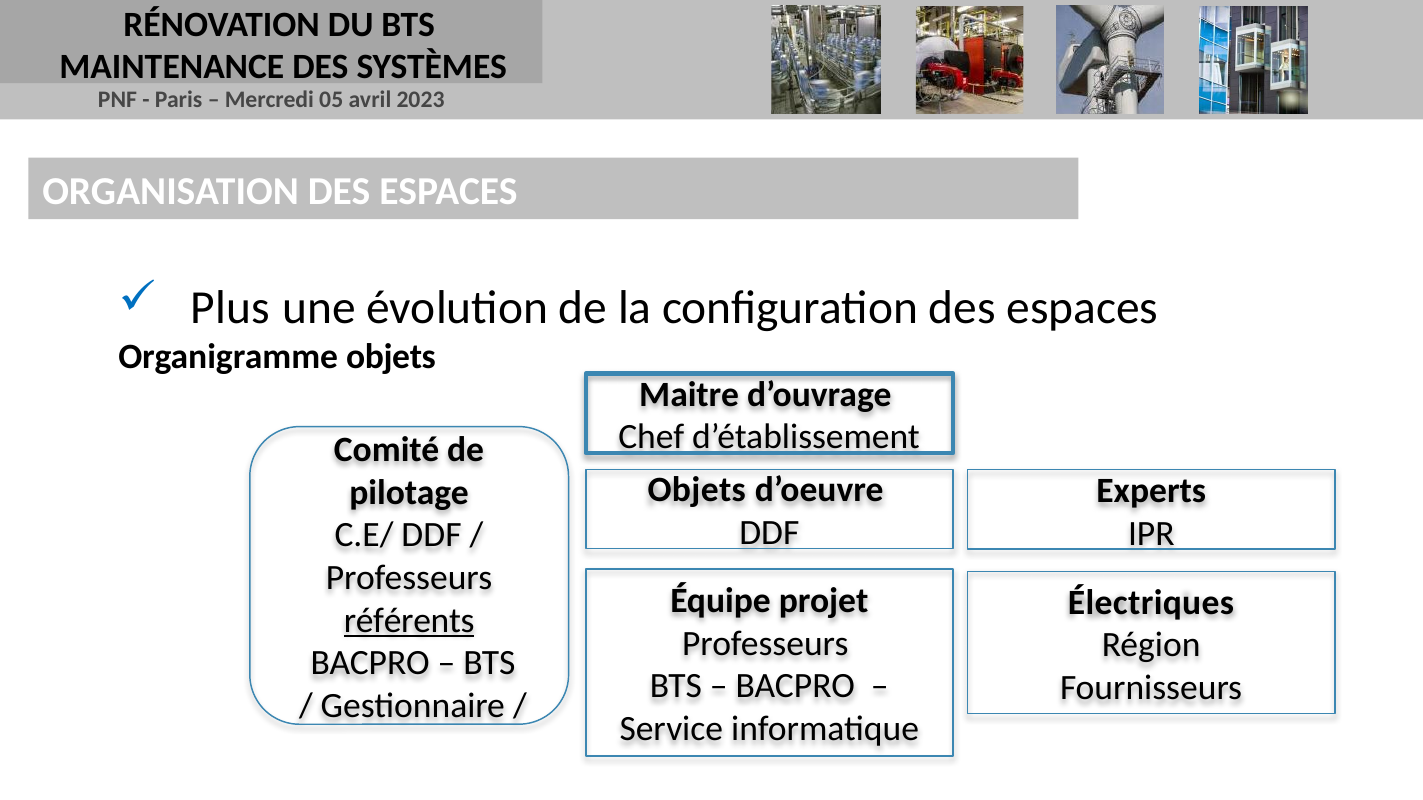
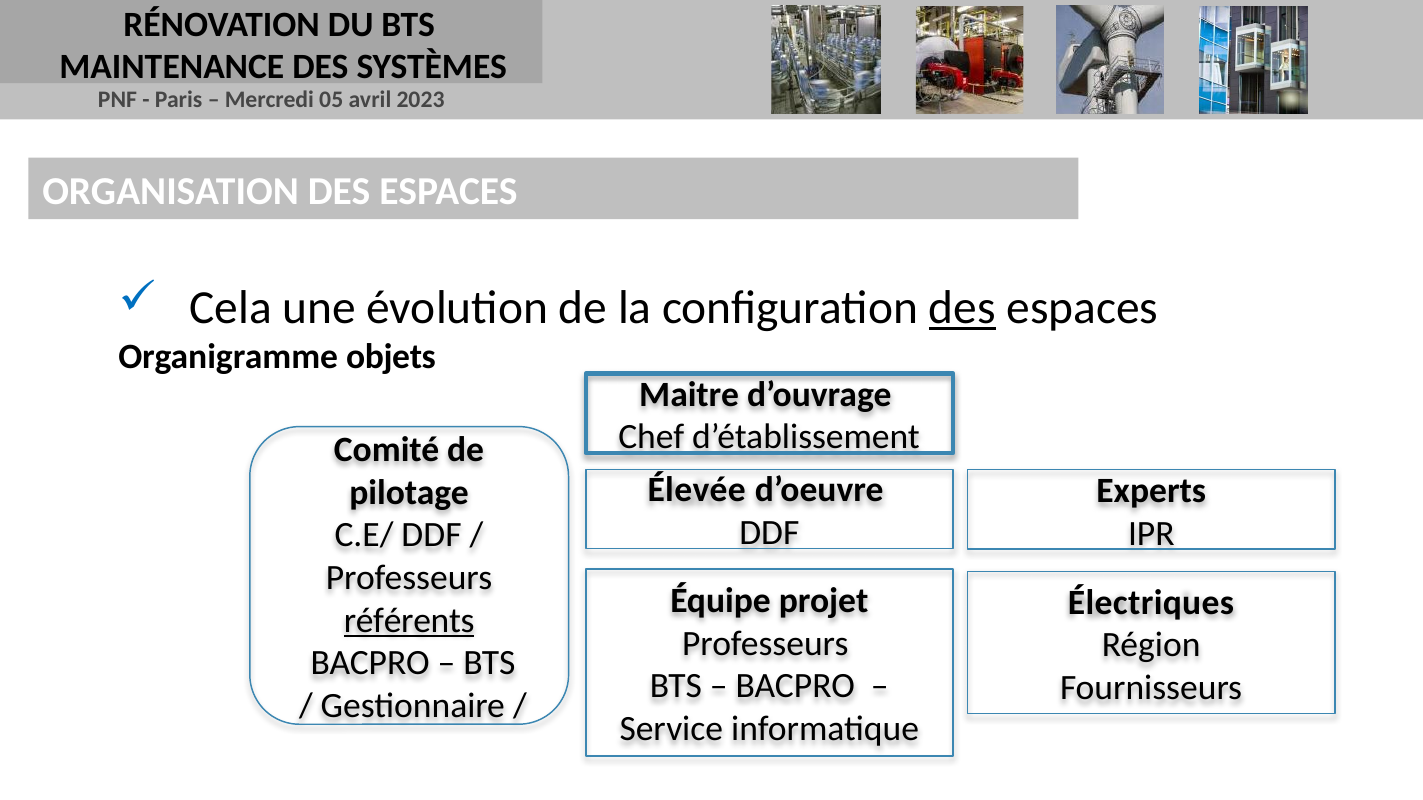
Plus: Plus -> Cela
des at (962, 308) underline: none -> present
Objets at (697, 491): Objets -> Élevée
